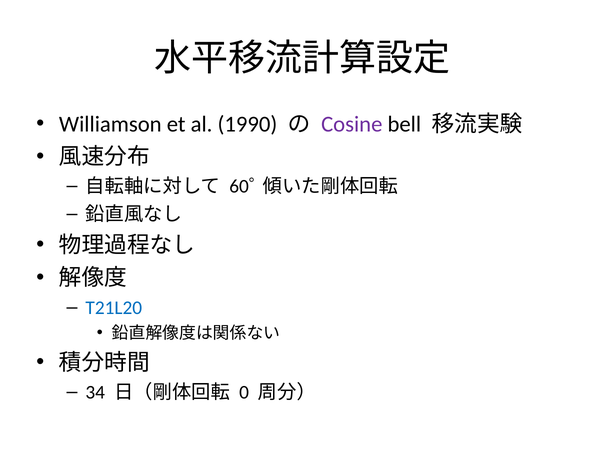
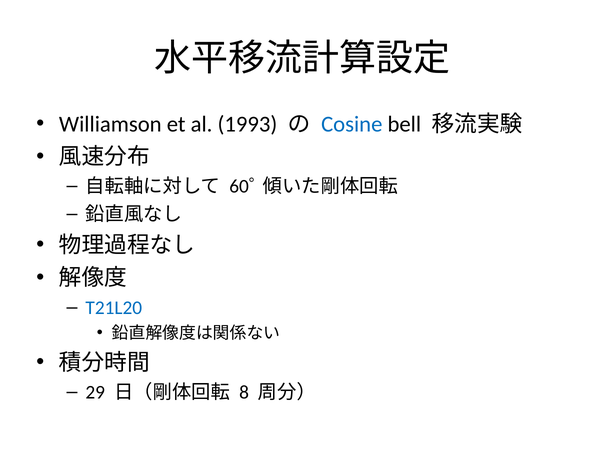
1990: 1990 -> 1993
Cosine colour: purple -> blue
34: 34 -> 29
0: 0 -> 8
